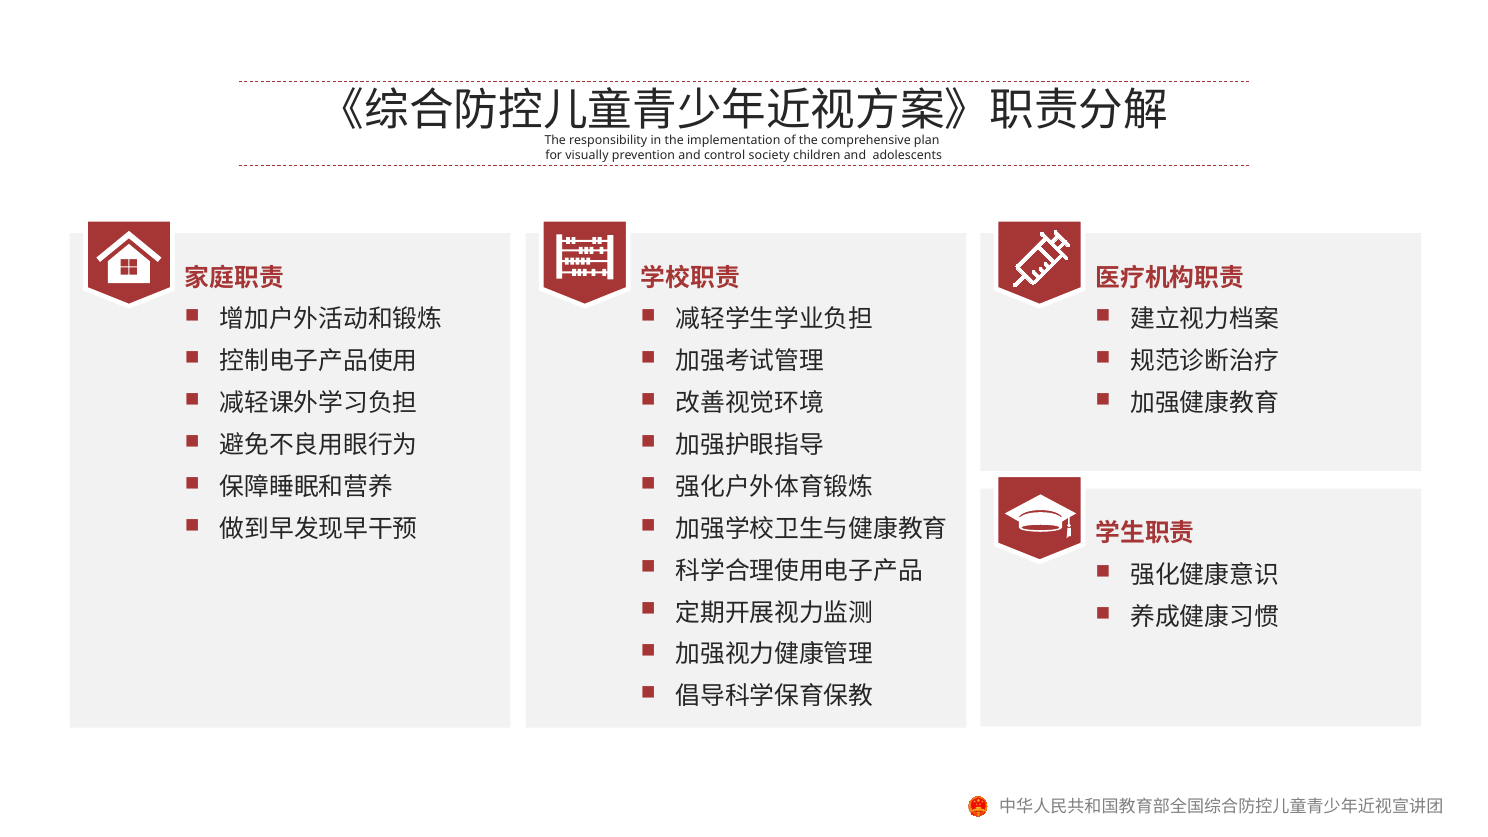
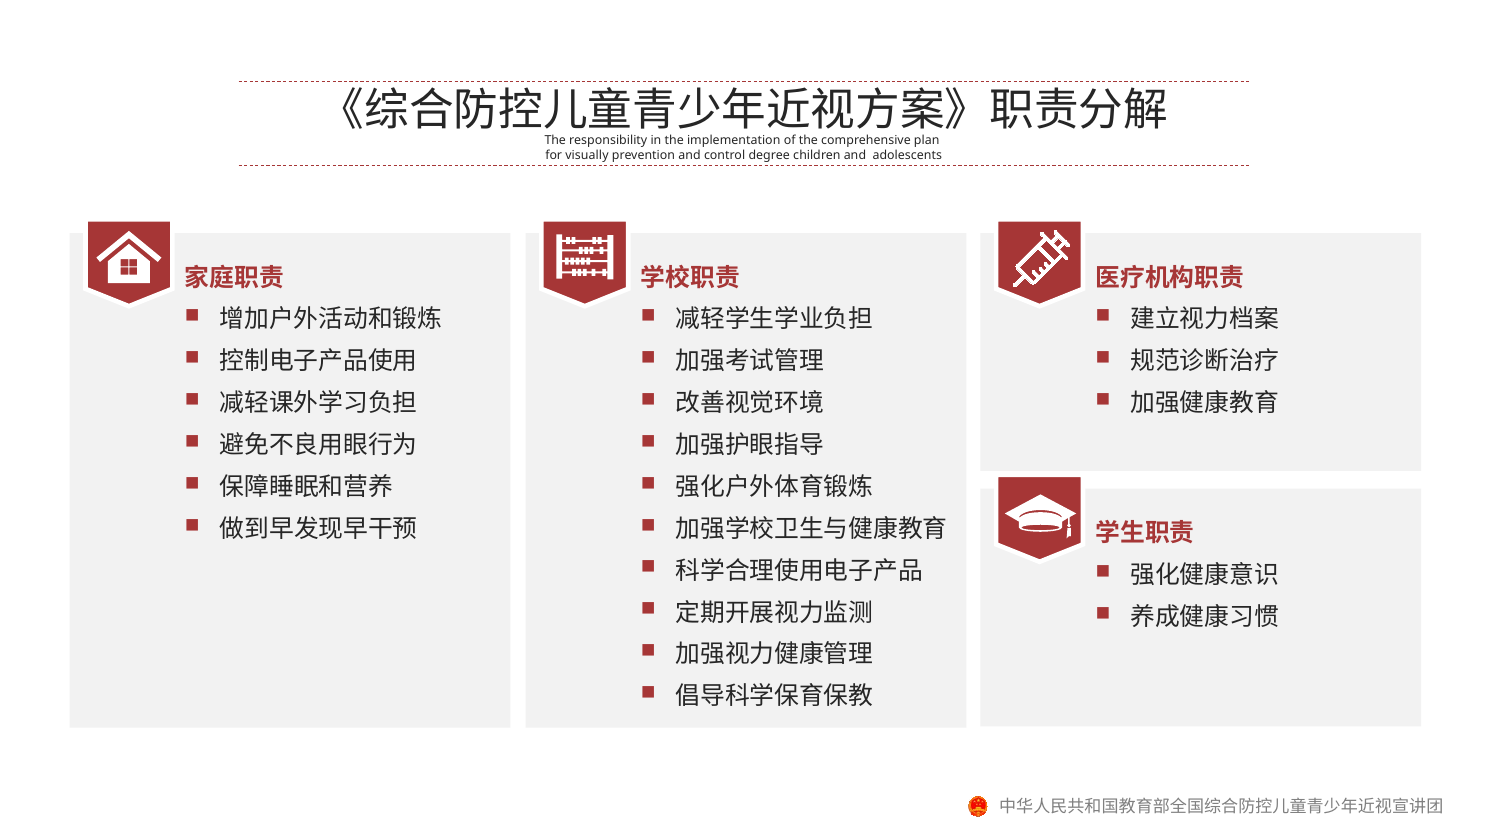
society: society -> degree
